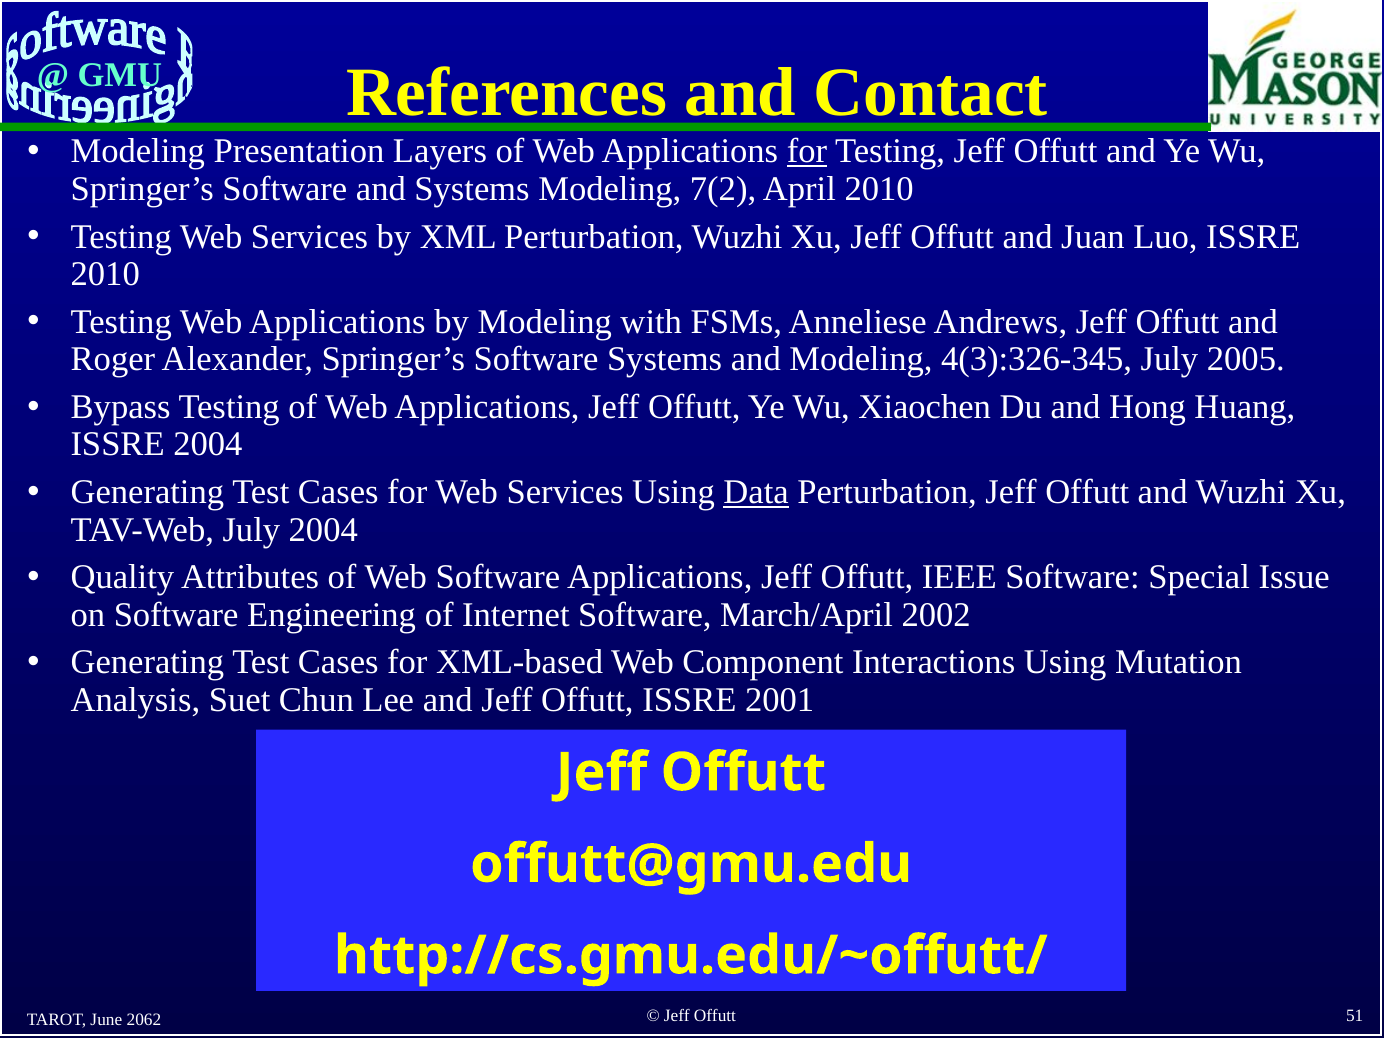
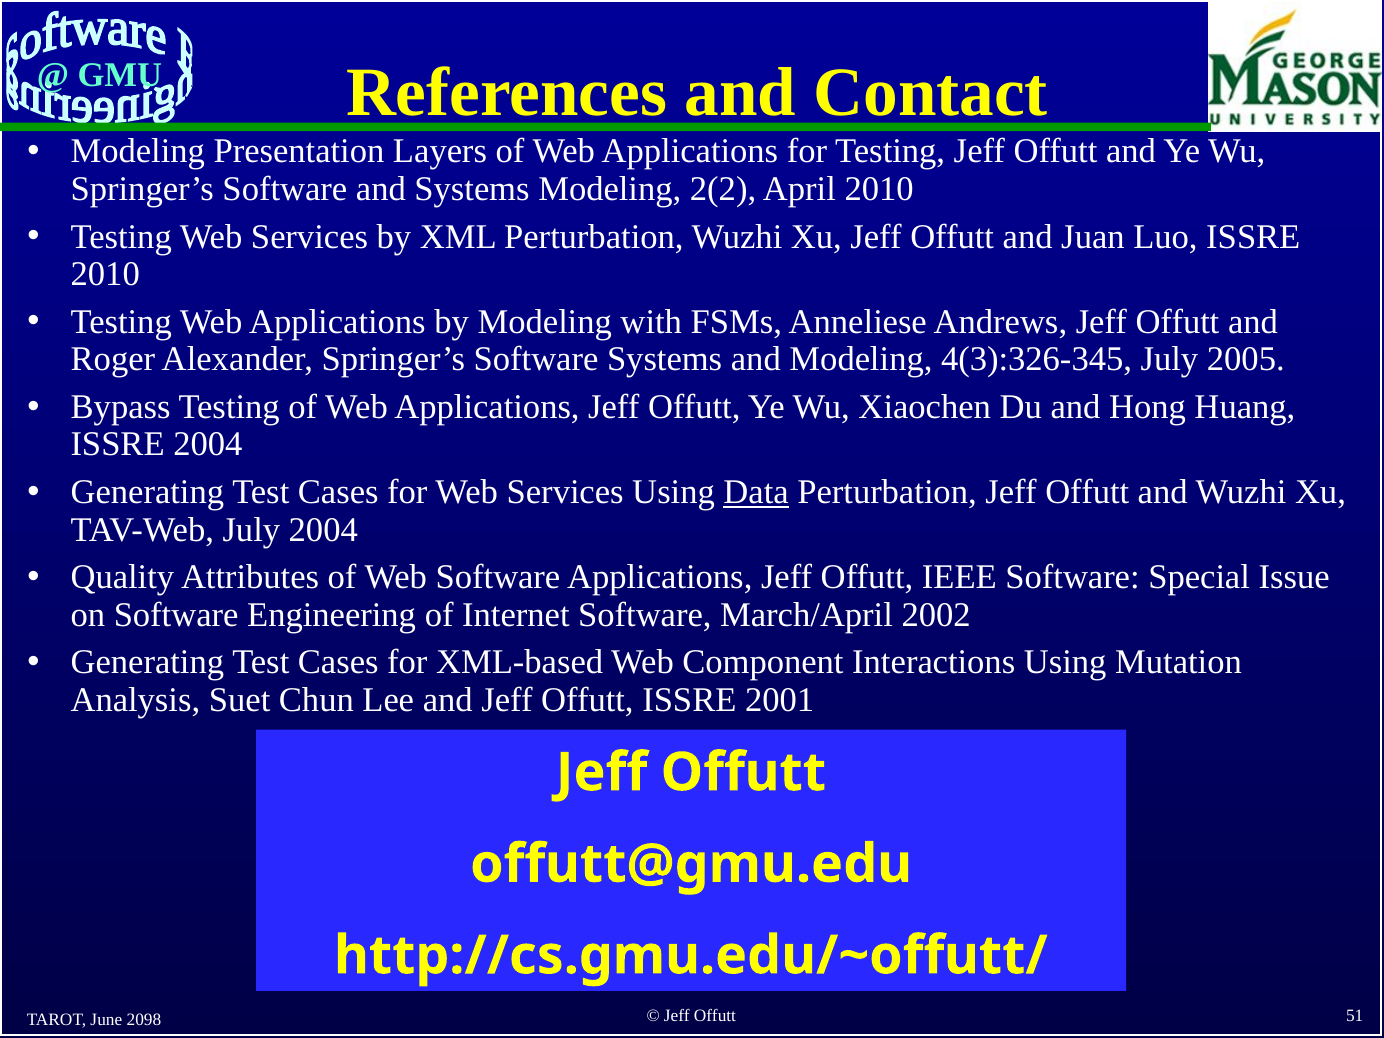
for at (807, 152) underline: present -> none
7(2: 7(2 -> 2(2
2062: 2062 -> 2098
